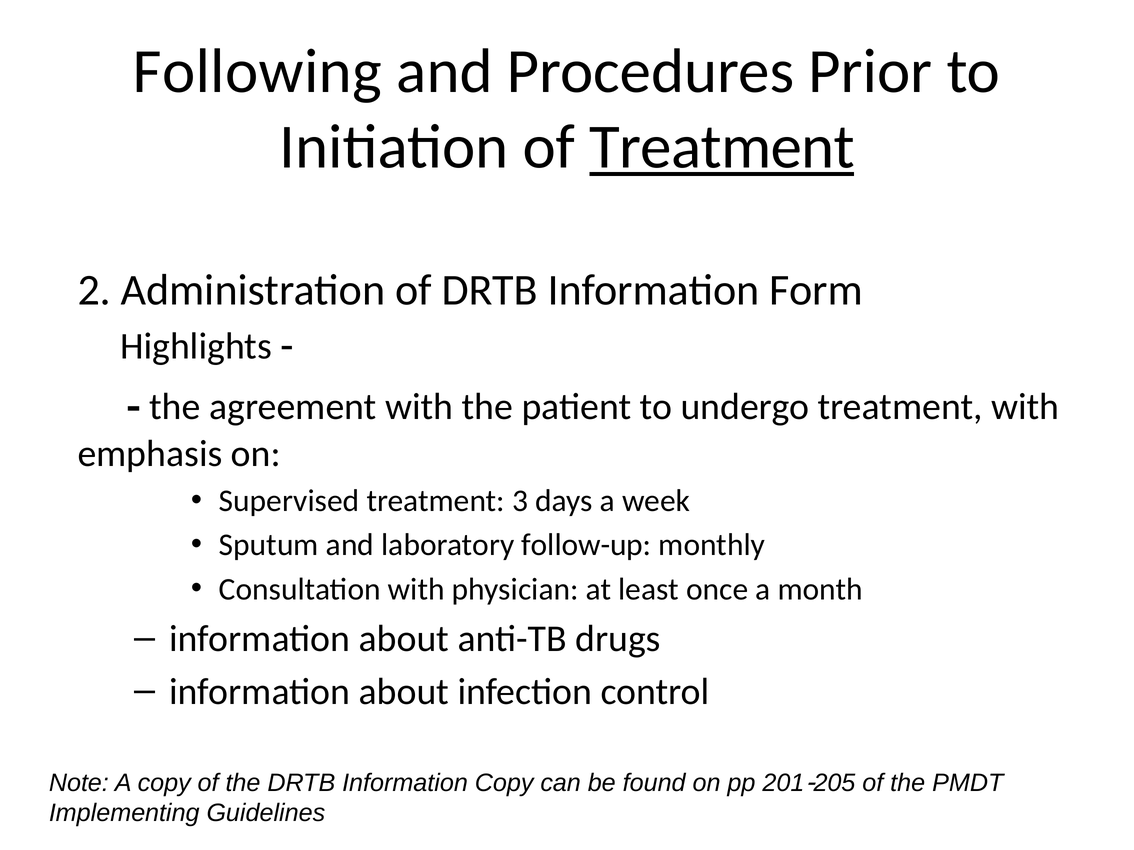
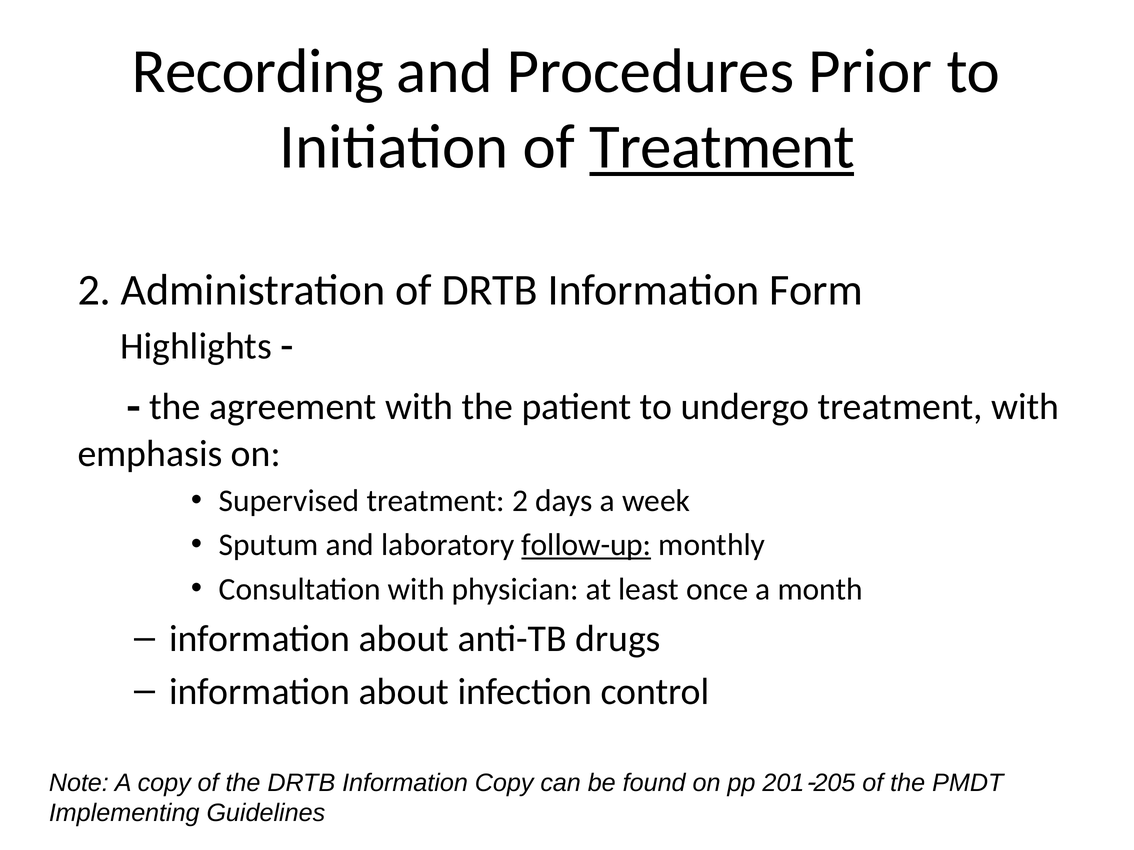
Following: Following -> Recording
Supervised treatment 3: 3 -> 2
follow-up underline: none -> present
